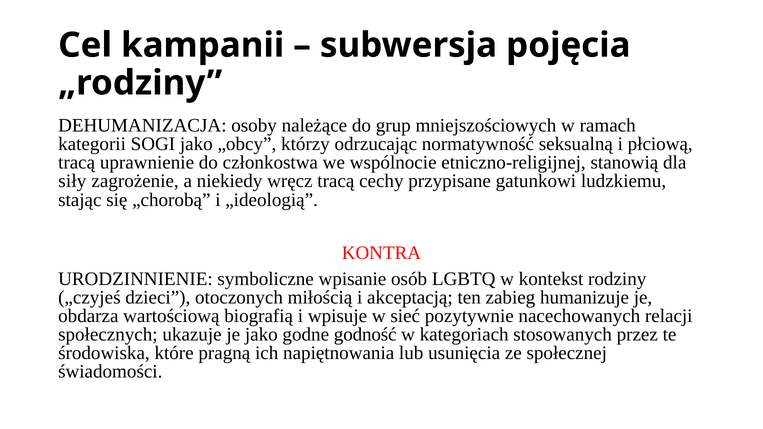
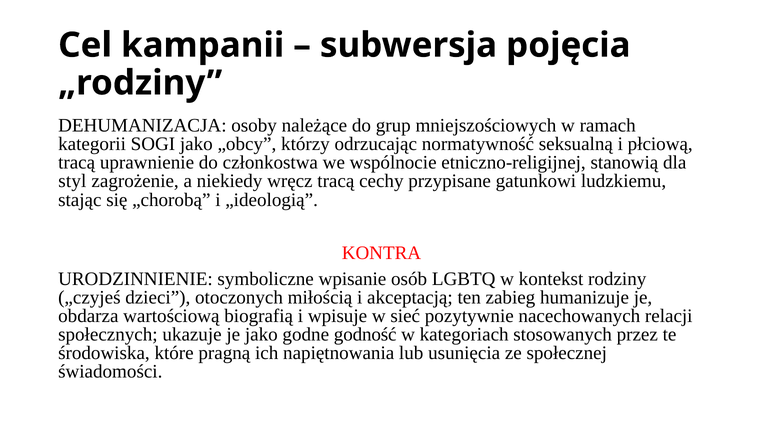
siły: siły -> styl
